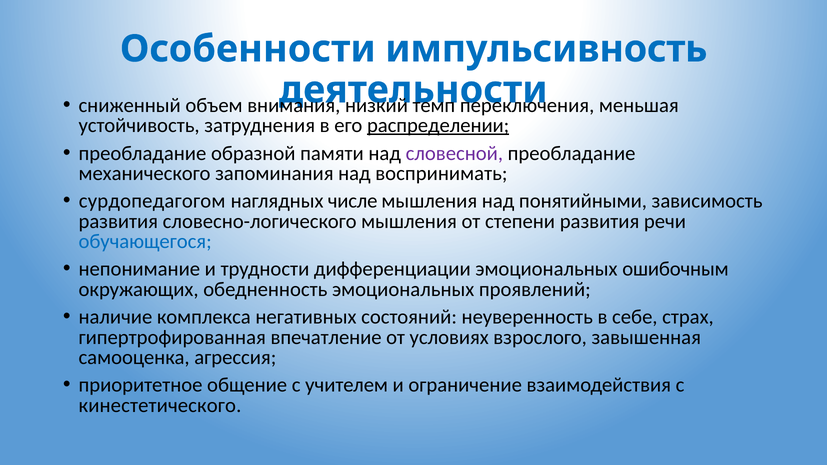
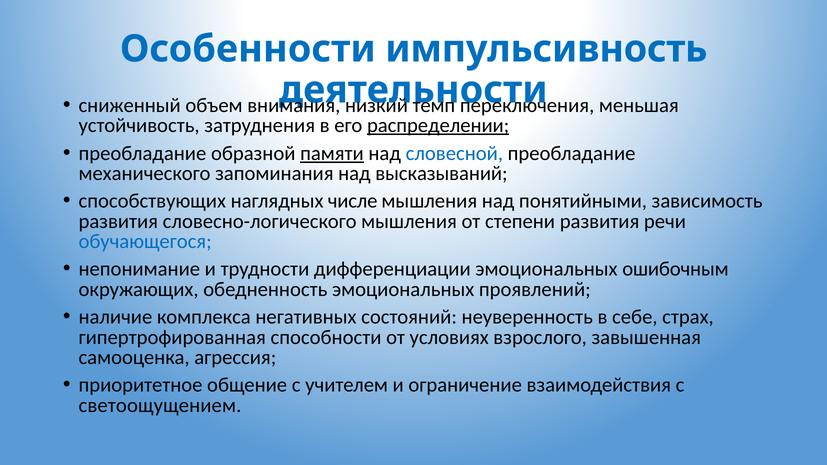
памяти underline: none -> present
словесной colour: purple -> blue
воспринимать: воспринимать -> высказываний
сурдопедагогом: сурдопедагогом -> способствующих
впечатление: впечатление -> способности
кинестетического: кинестетического -> светоощущением
